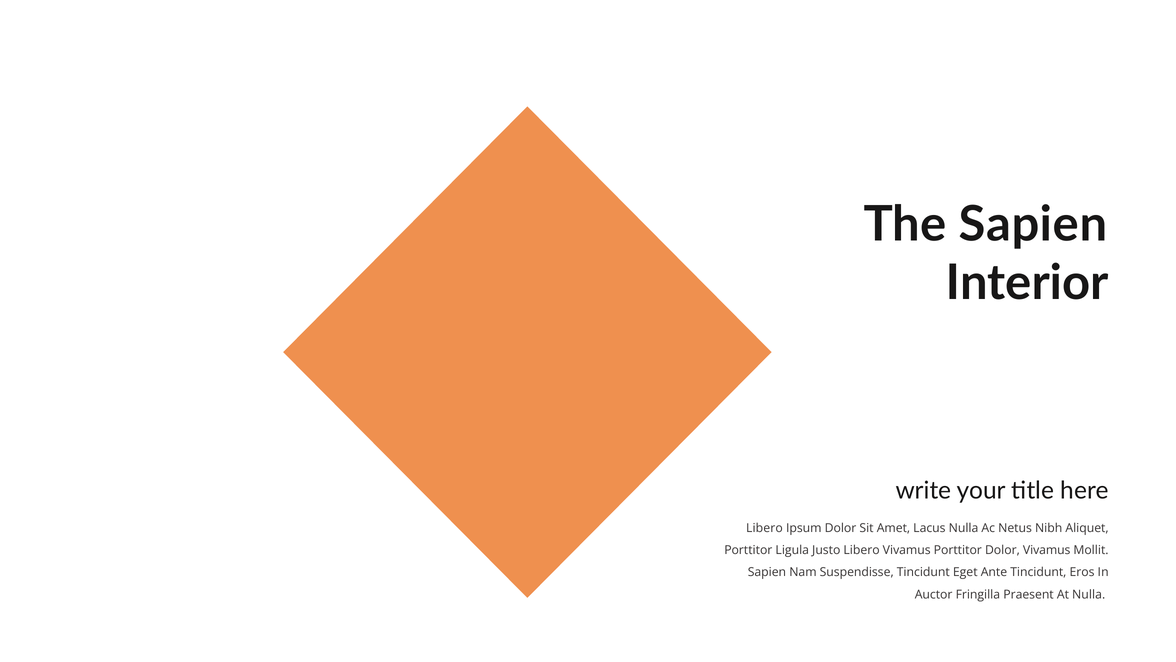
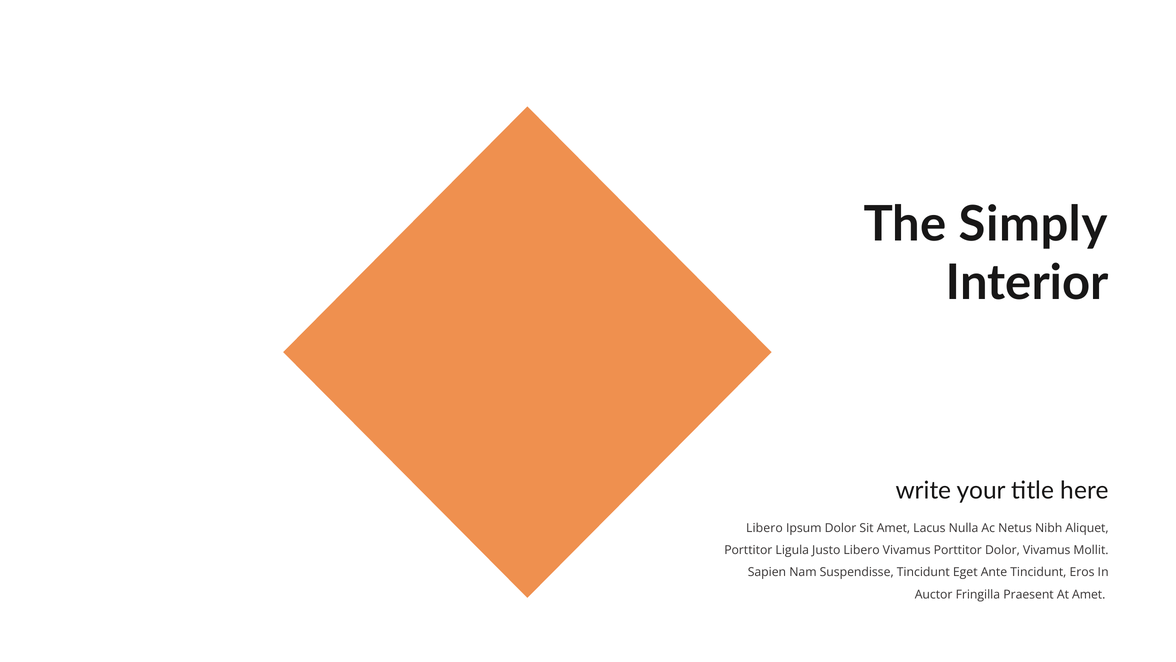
The Sapien: Sapien -> Simply
At Nulla: Nulla -> Amet
